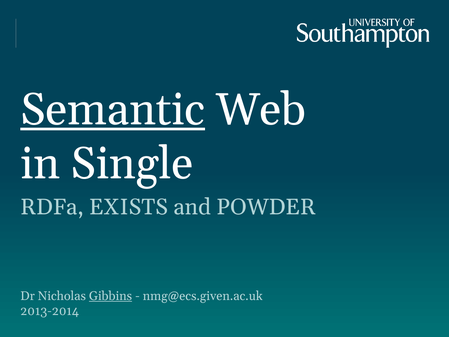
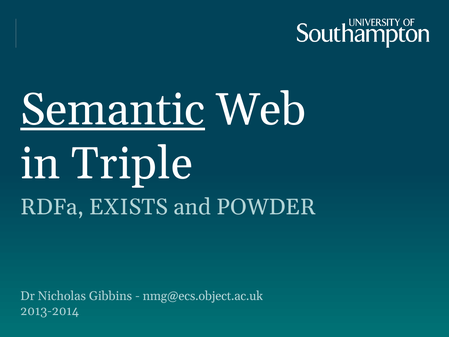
Single: Single -> Triple
Gibbins underline: present -> none
nmg@ecs.given.ac.uk: nmg@ecs.given.ac.uk -> nmg@ecs.object.ac.uk
